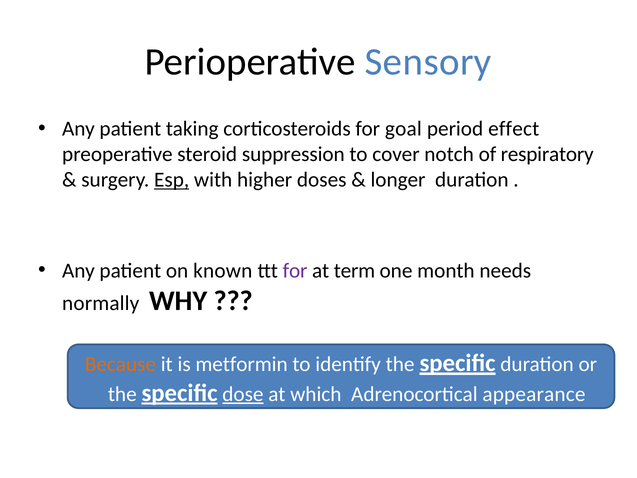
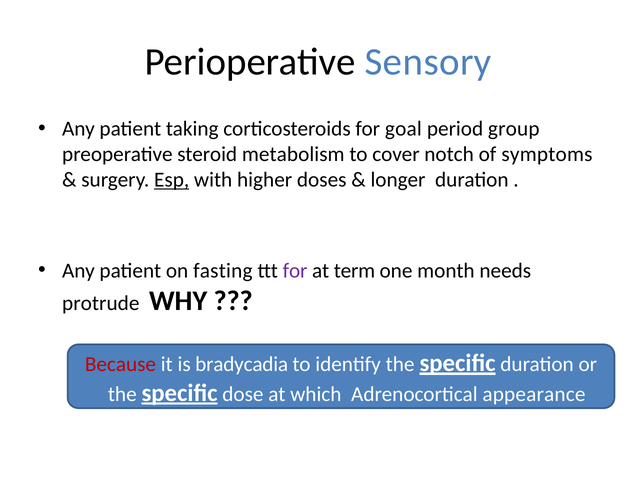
effect: effect -> group
suppression: suppression -> metabolism
respiratory: respiratory -> symptoms
known: known -> fasting
normally: normally -> protrude
Because colour: orange -> red
metformin: metformin -> bradycadia
dose underline: present -> none
